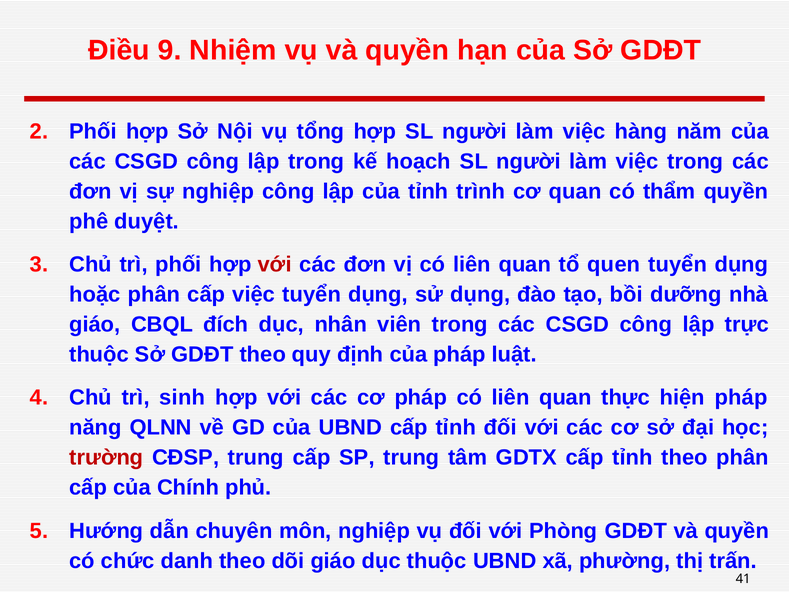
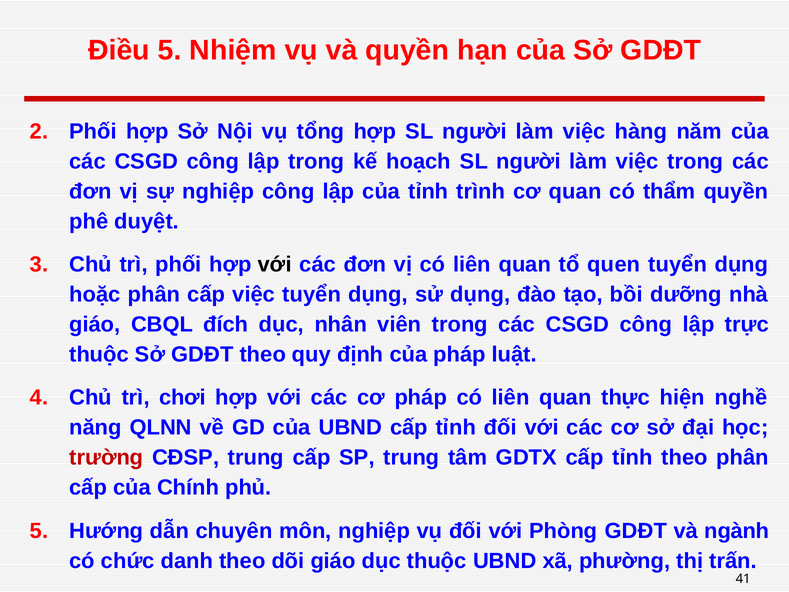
Điều 9: 9 -> 5
với at (275, 264) colour: red -> black
sinh: sinh -> chơi
hiện pháp: pháp -> nghề
GDĐT và quyền: quyền -> ngành
